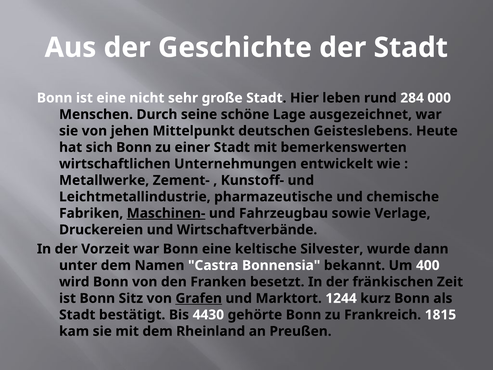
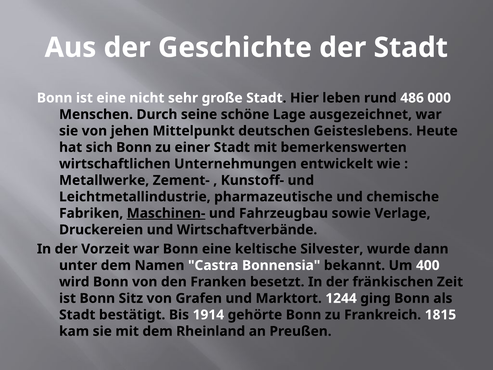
284: 284 -> 486
Grafen underline: present -> none
kurz: kurz -> ging
4430: 4430 -> 1914
